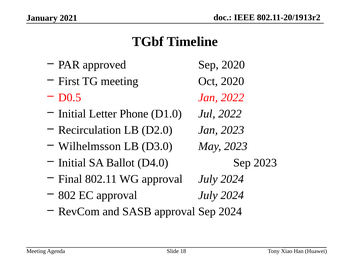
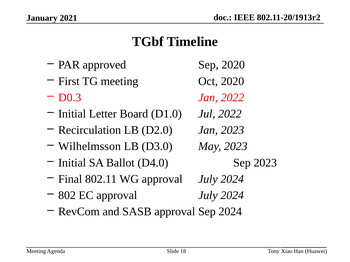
D0.5: D0.5 -> D0.3
Phone: Phone -> Board
